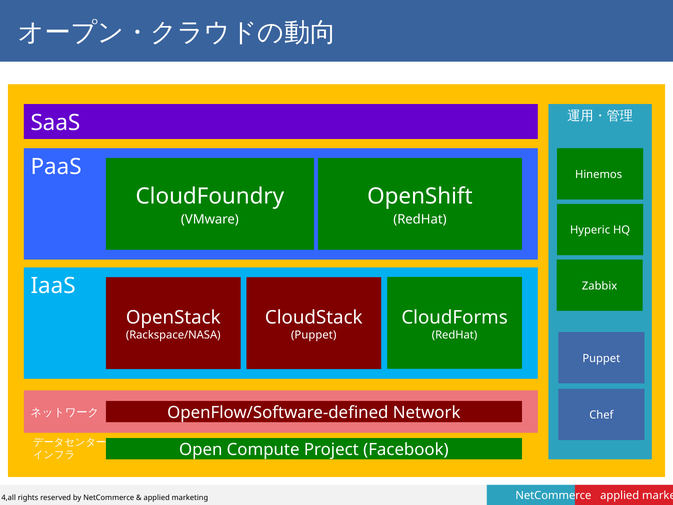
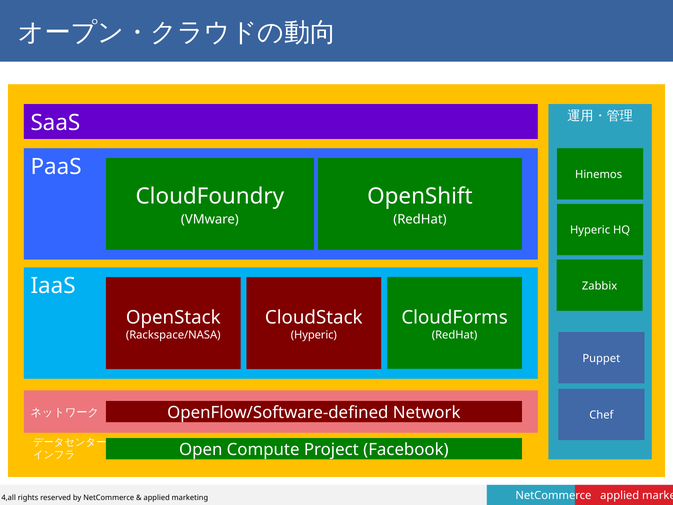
Puppet at (314, 335): Puppet -> Hyperic
